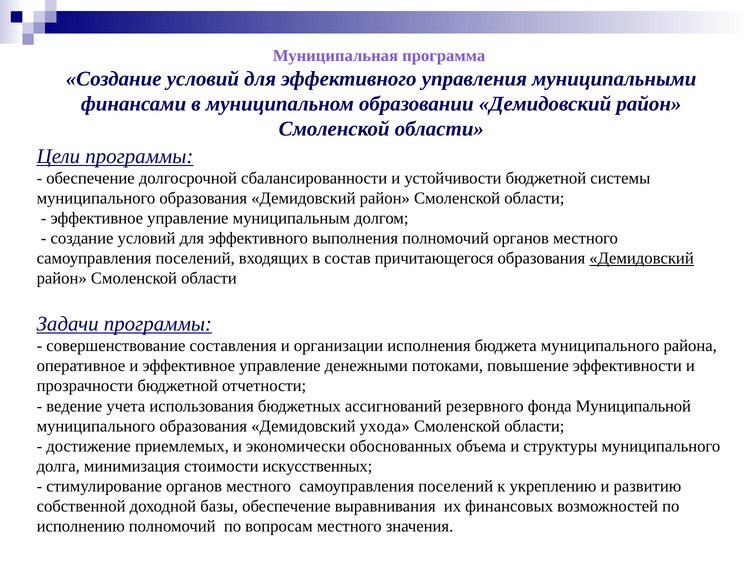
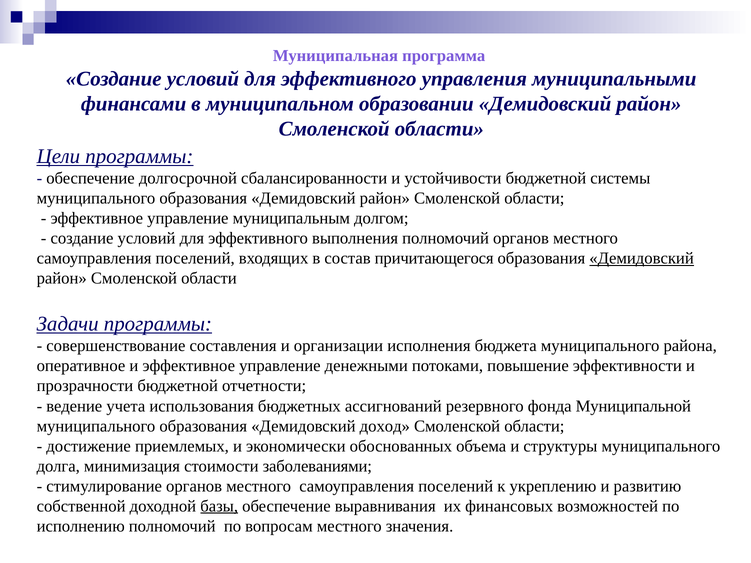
ухода: ухода -> доход
искусственных: искусственных -> заболеваниями
базы underline: none -> present
